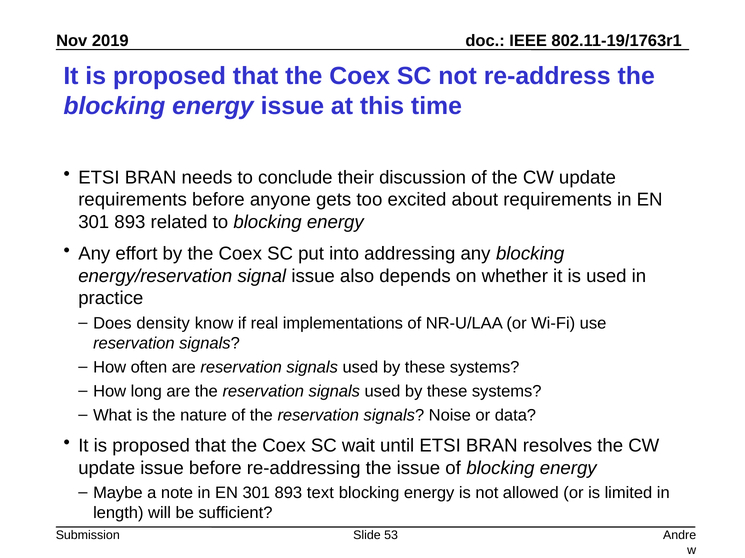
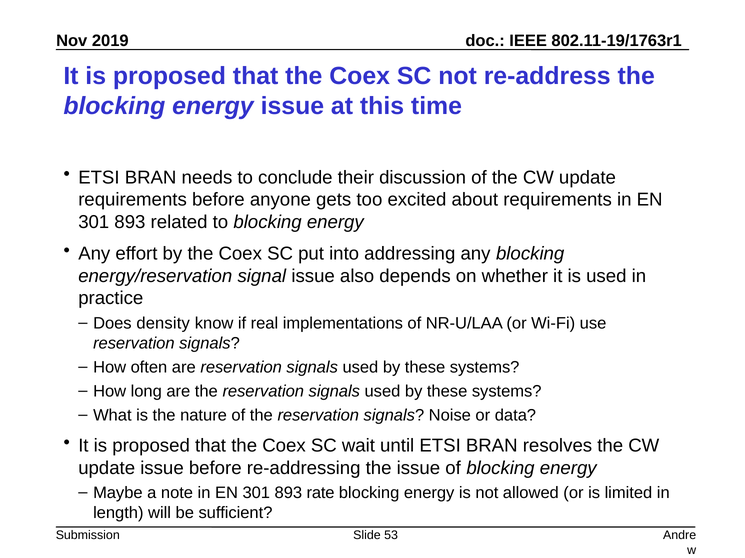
text: text -> rate
